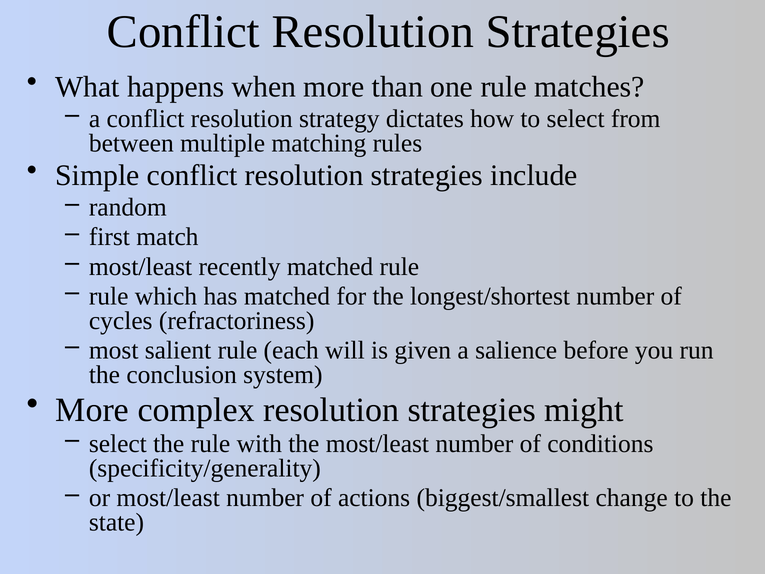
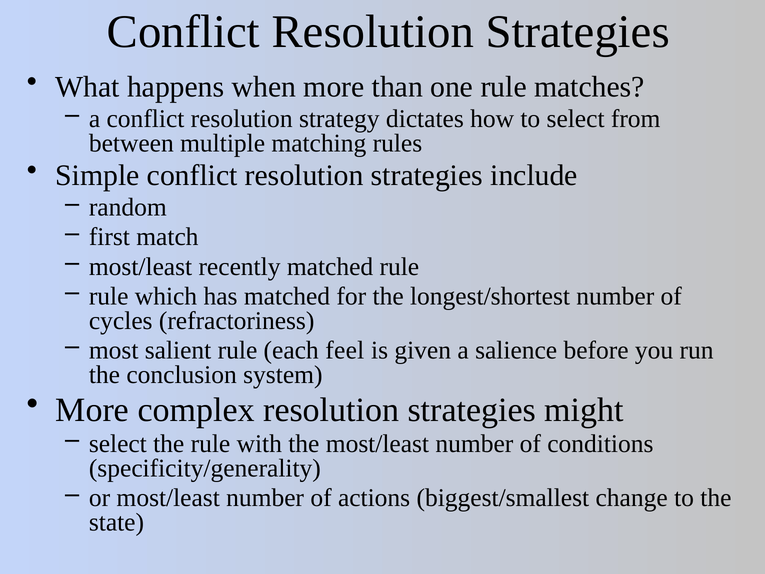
will: will -> feel
